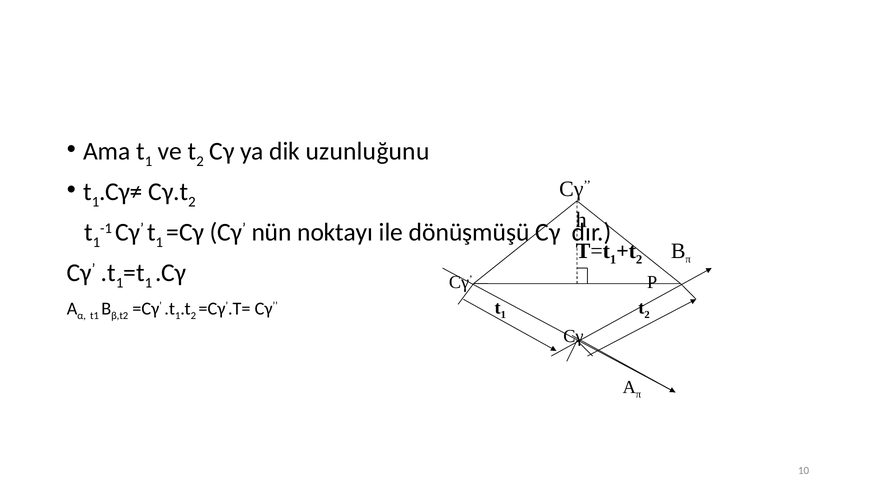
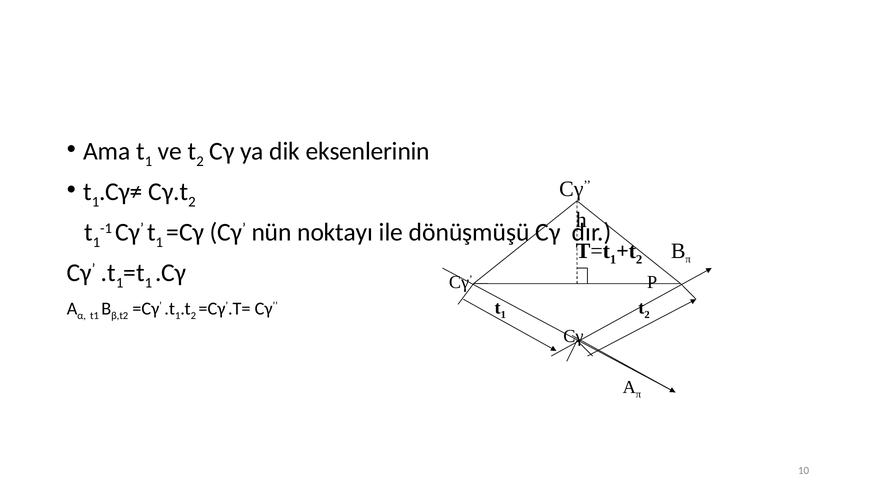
uzunluğunu: uzunluğunu -> eksenlerinin
